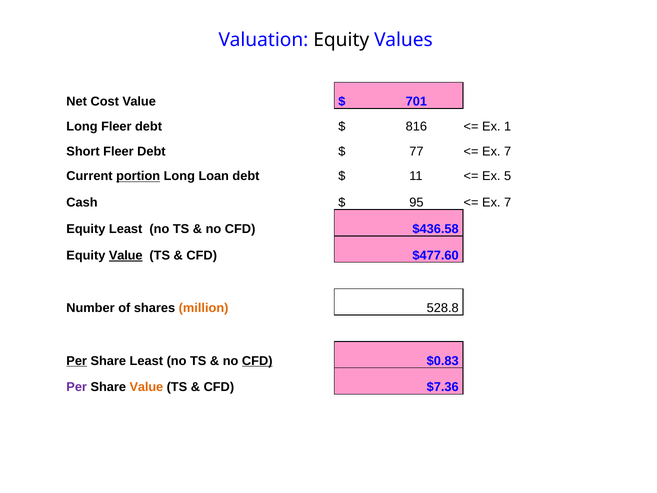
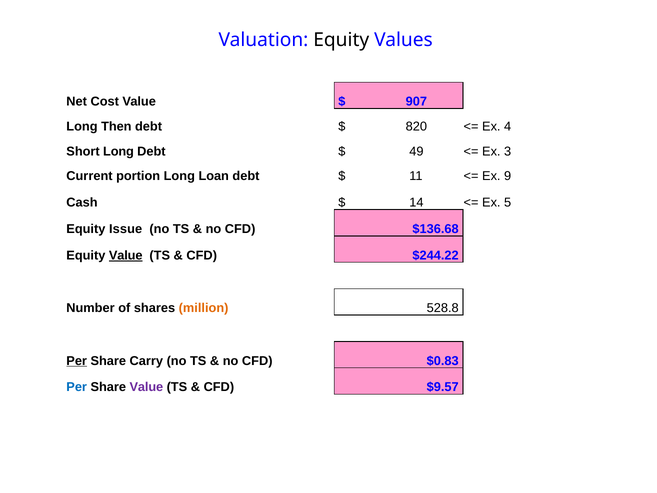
701: 701 -> 907
Long Fleer: Fleer -> Then
816: 816 -> 820
1: 1 -> 4
Short Fleer: Fleer -> Long
77: 77 -> 49
7 at (508, 151): 7 -> 3
portion underline: present -> none
5: 5 -> 9
95: 95 -> 14
7 at (508, 203): 7 -> 5
Equity Least: Least -> Issue
$436.58: $436.58 -> $136.68
$477.60: $477.60 -> $244.22
Share Least: Least -> Carry
CFD at (257, 361) underline: present -> none
Per at (77, 387) colour: purple -> blue
Value at (146, 387) colour: orange -> purple
$7.36: $7.36 -> $9.57
